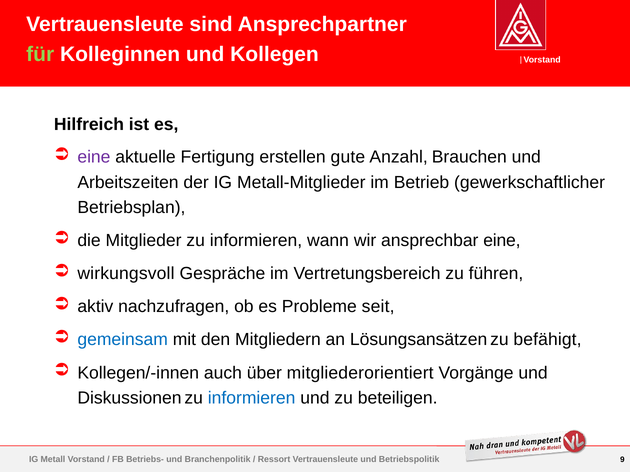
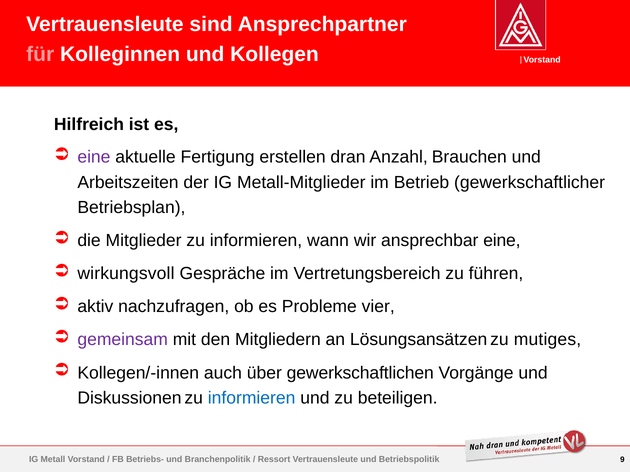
für colour: light green -> pink
gute: gute -> dran
seit: seit -> vier
gemeinsam colour: blue -> purple
befähigt: befähigt -> mutiges
mitgliederorientiert: mitgliederorientiert -> gewerkschaftlichen
